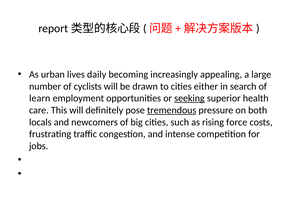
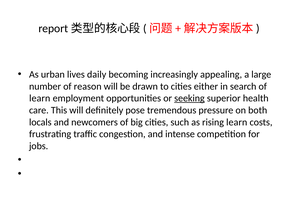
cyclists: cyclists -> reason
tremendous underline: present -> none
rising force: force -> learn
